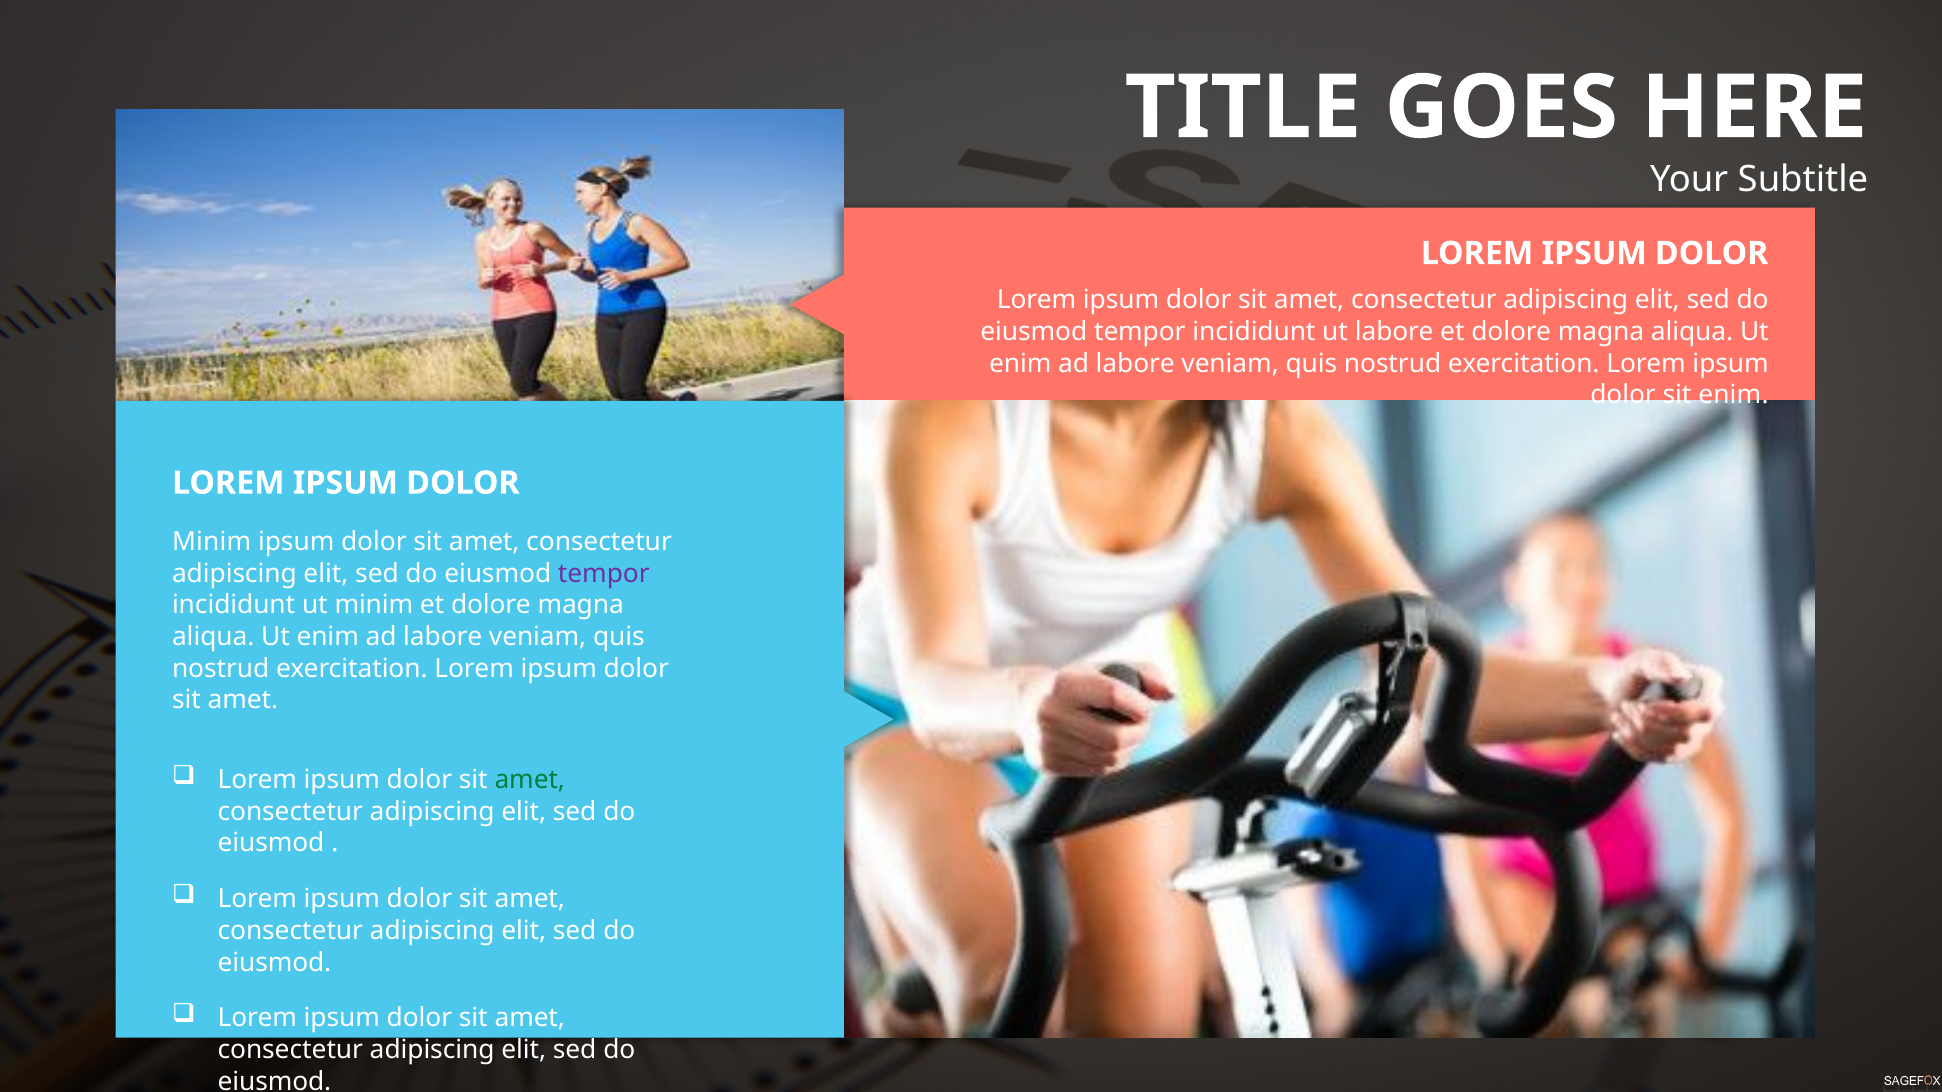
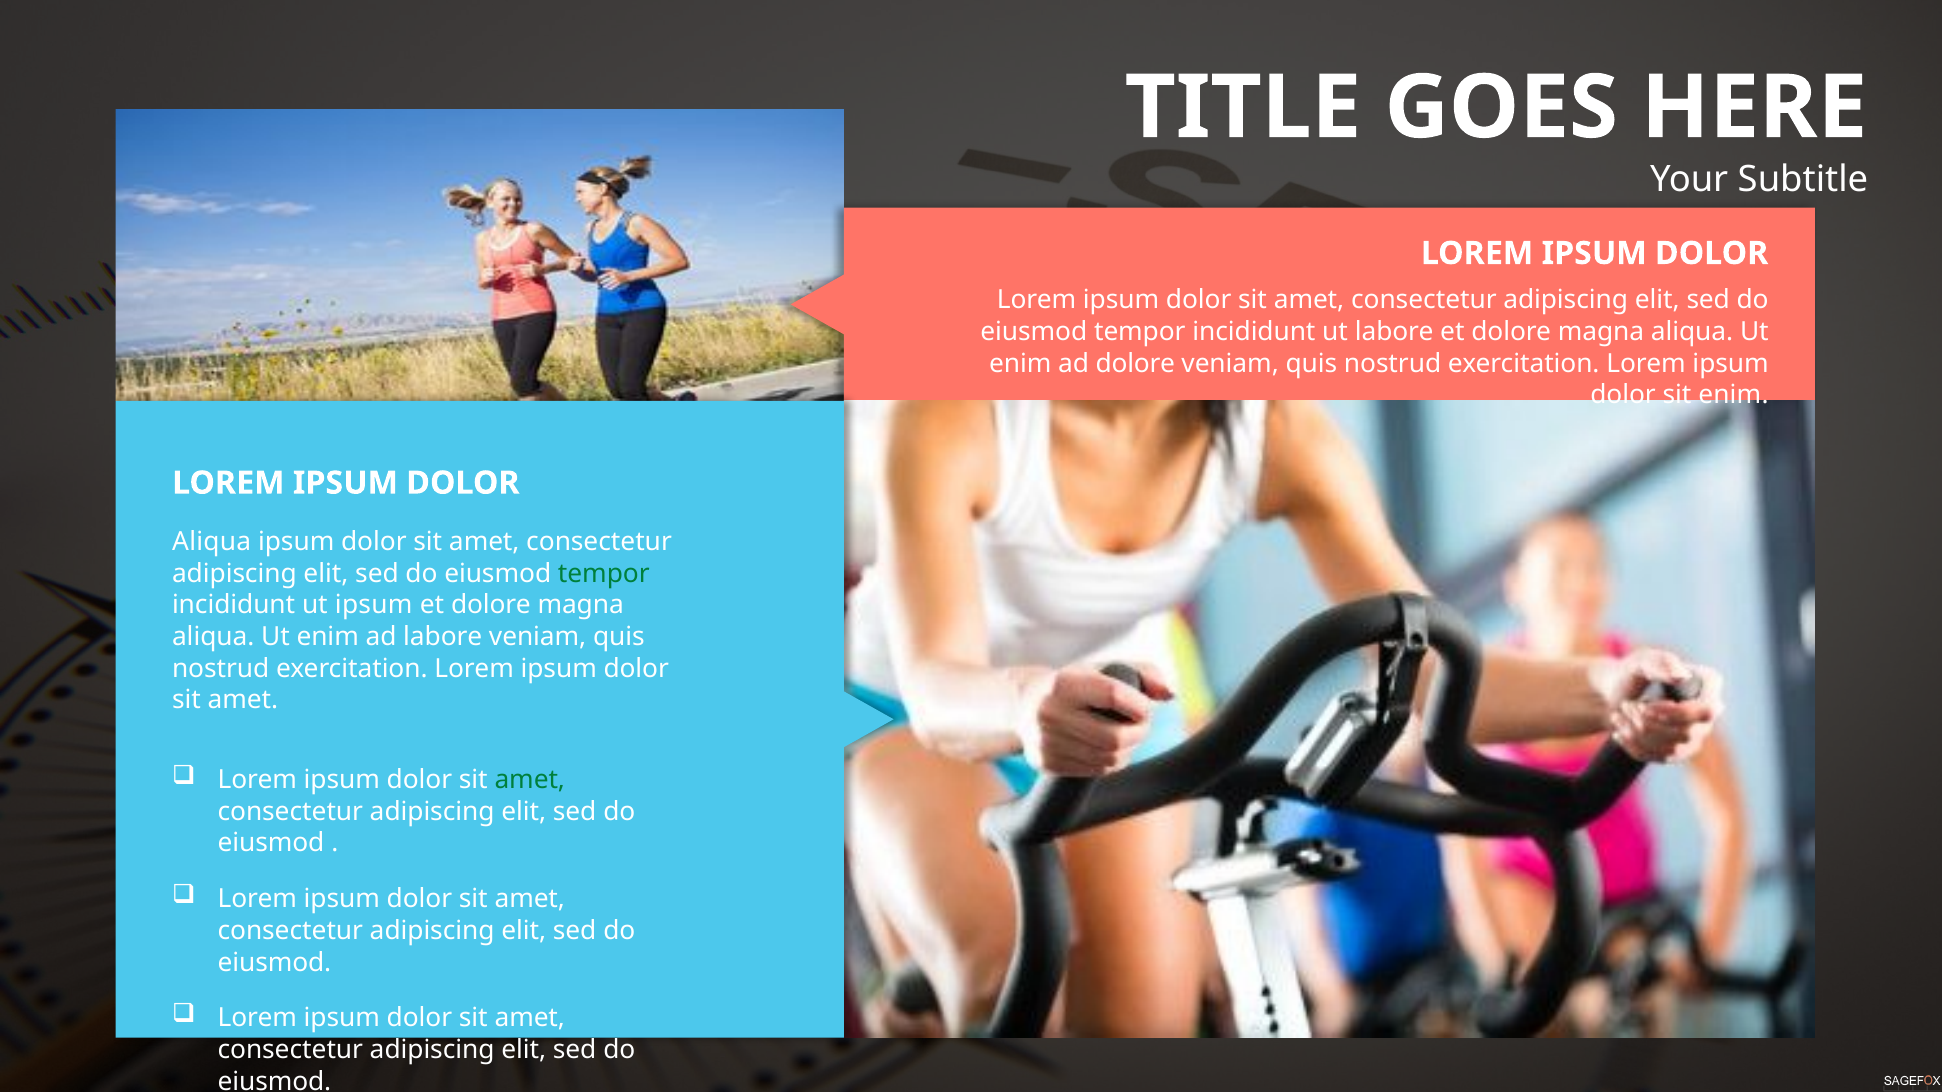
labore at (1135, 364): labore -> dolore
Minim at (212, 542): Minim -> Aliqua
tempor at (604, 574) colour: purple -> green
ut minim: minim -> ipsum
